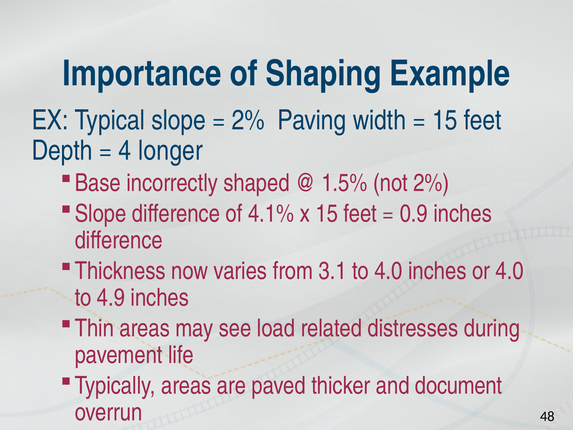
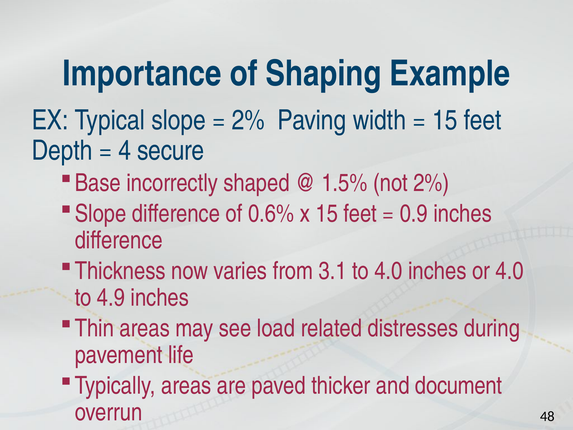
longer: longer -> secure
4.1%: 4.1% -> 0.6%
